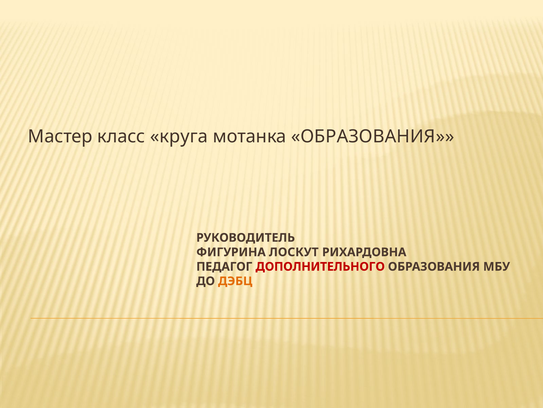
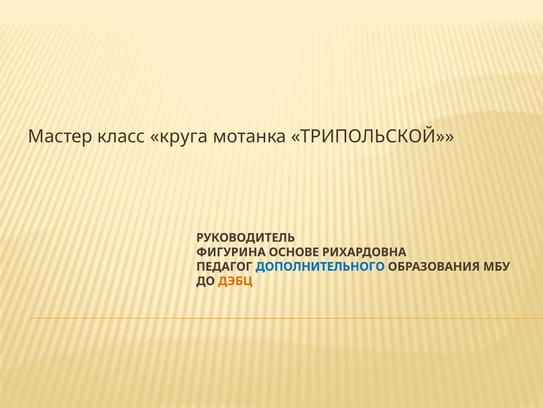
мотанка ОБРАЗОВАНИЯ: ОБРАЗОВАНИЯ -> ТРИПОЛЬСКОЙ
ЛОСКУТ: ЛОСКУТ -> ОСНОВЕ
ДОПОЛНИТЕЛЬНОГО colour: red -> blue
